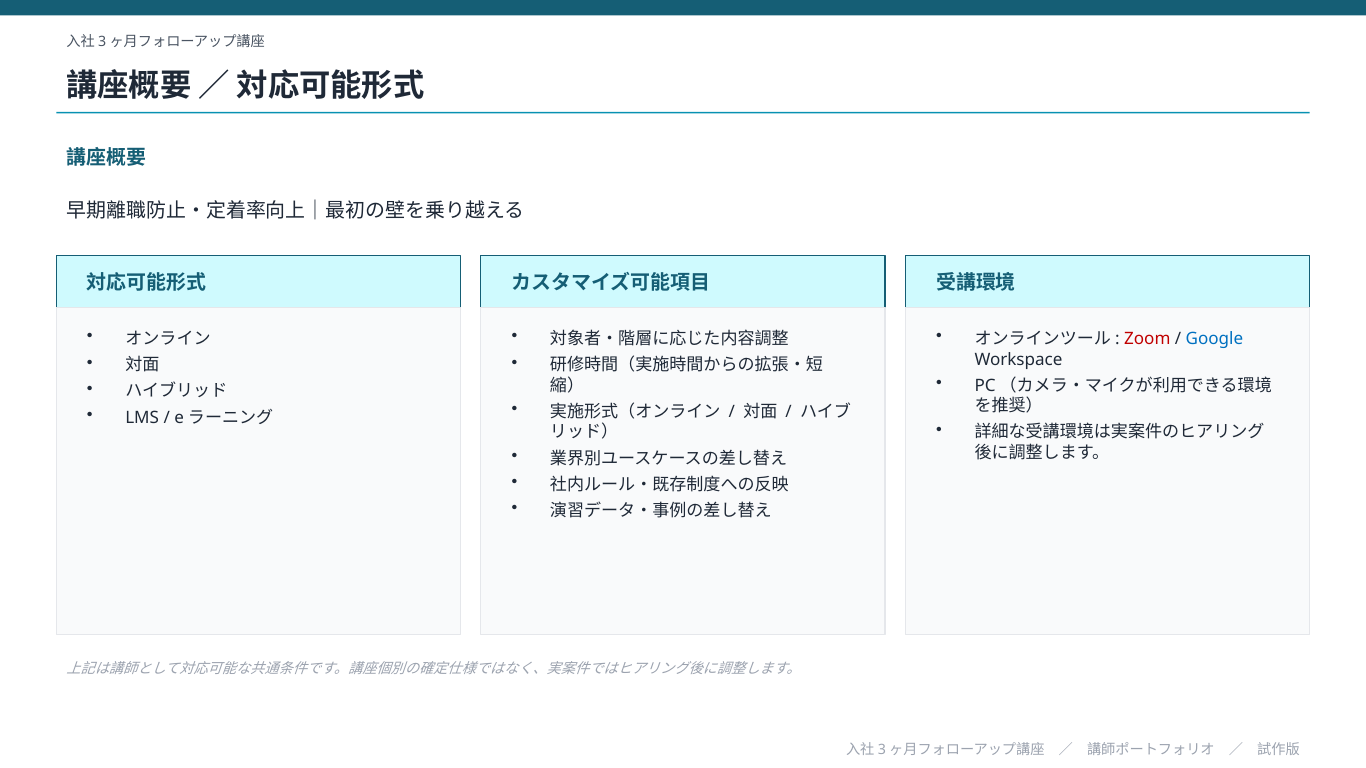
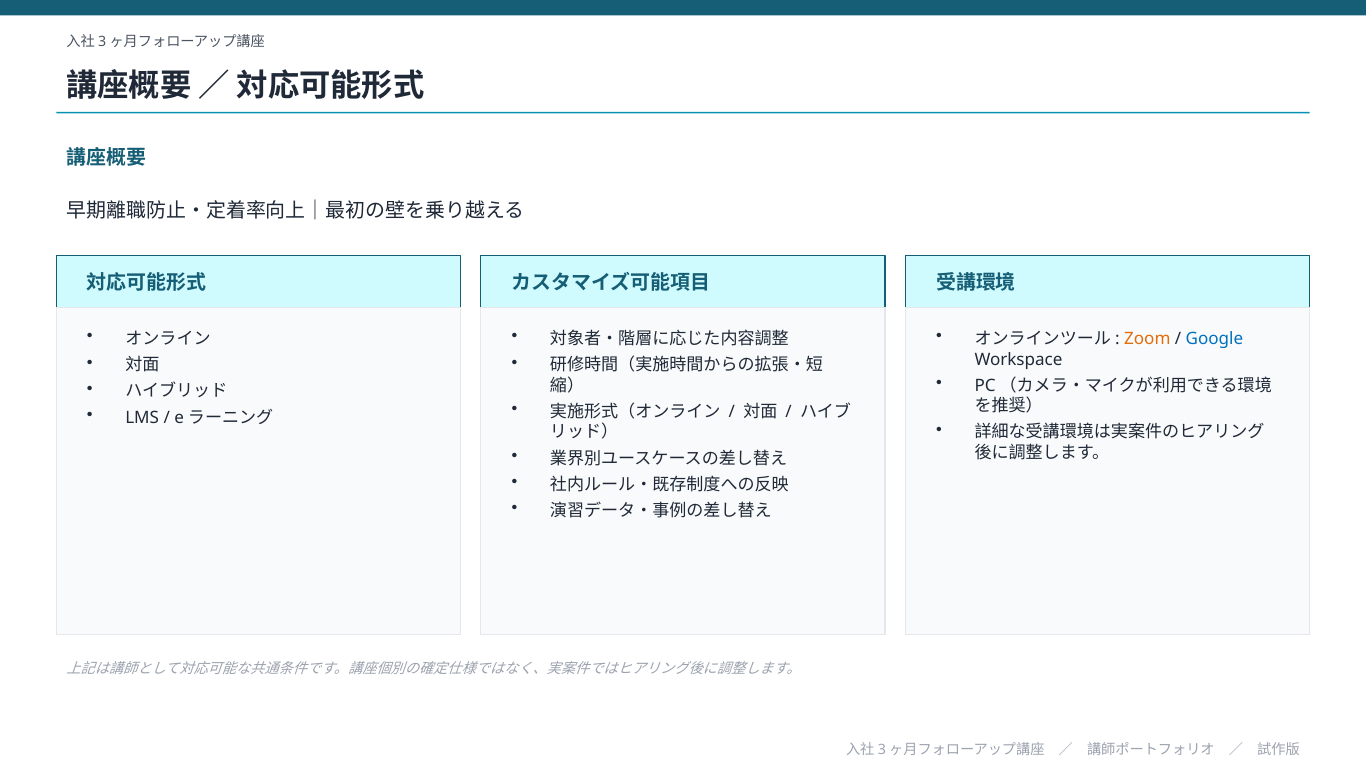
Zoom colour: red -> orange
